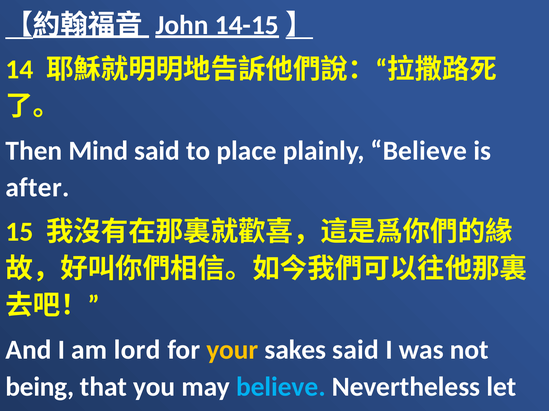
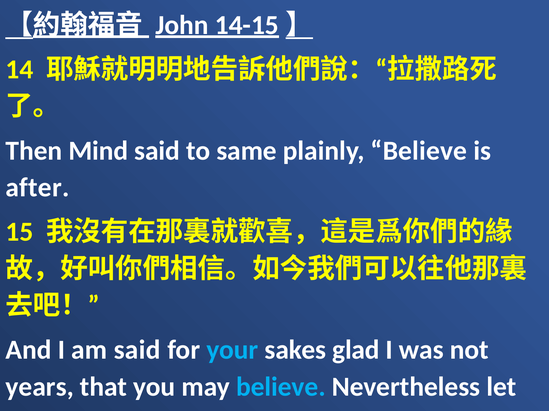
place: place -> same
am lord: lord -> said
your colour: yellow -> light blue
sakes said: said -> glad
being: being -> years
